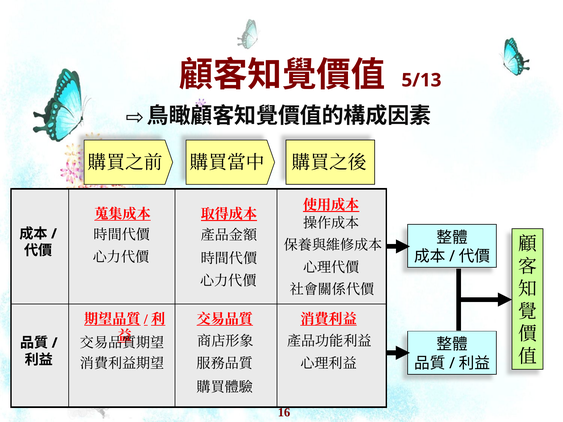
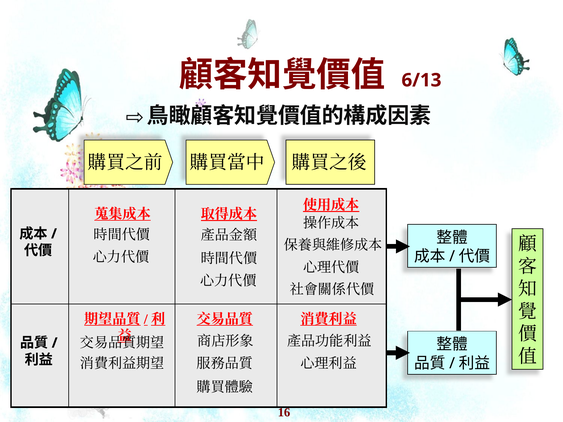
5/13: 5/13 -> 6/13
